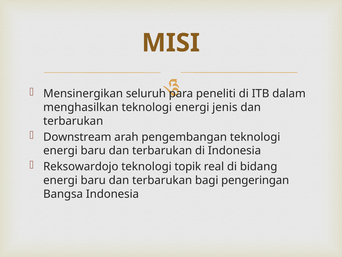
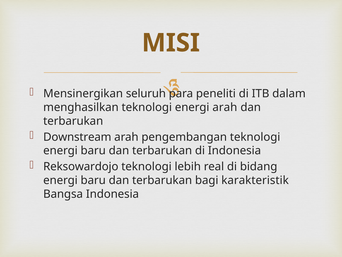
energi jenis: jenis -> arah
topik: topik -> lebih
pengeringan: pengeringan -> karakteristik
